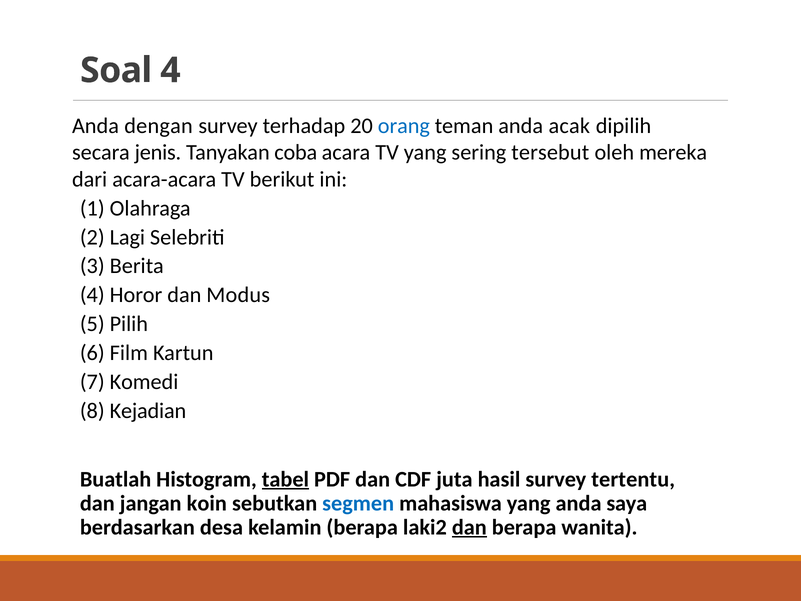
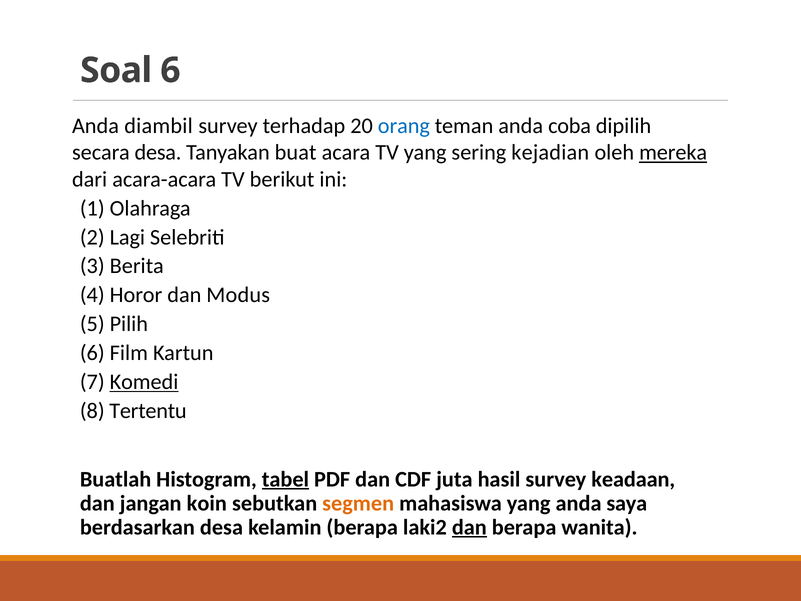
Soal 4: 4 -> 6
dengan: dengan -> diambil
acak: acak -> coba
secara jenis: jenis -> desa
coba: coba -> buat
tersebut: tersebut -> kejadian
mereka underline: none -> present
Komedi underline: none -> present
Kejadian: Kejadian -> Tertentu
tertentu: tertentu -> keadaan
segmen colour: blue -> orange
